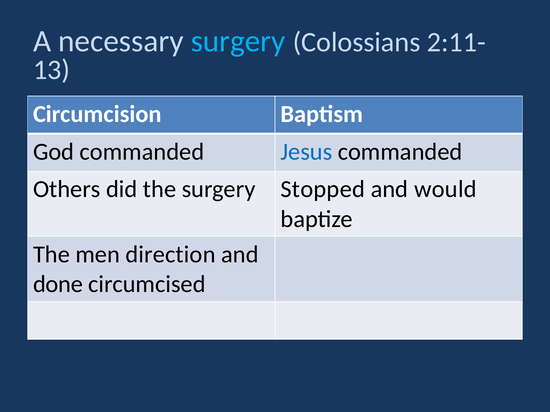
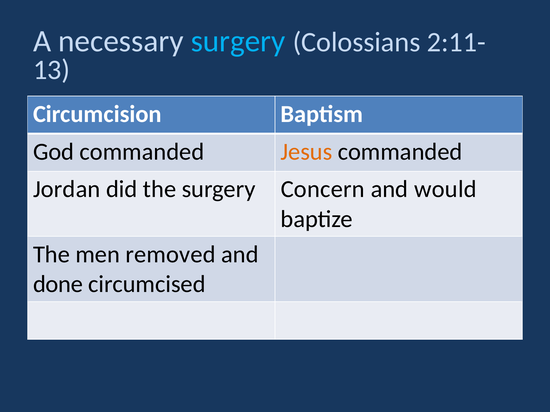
Jesus colour: blue -> orange
Others: Others -> Jordan
Stopped: Stopped -> Concern
direction: direction -> removed
